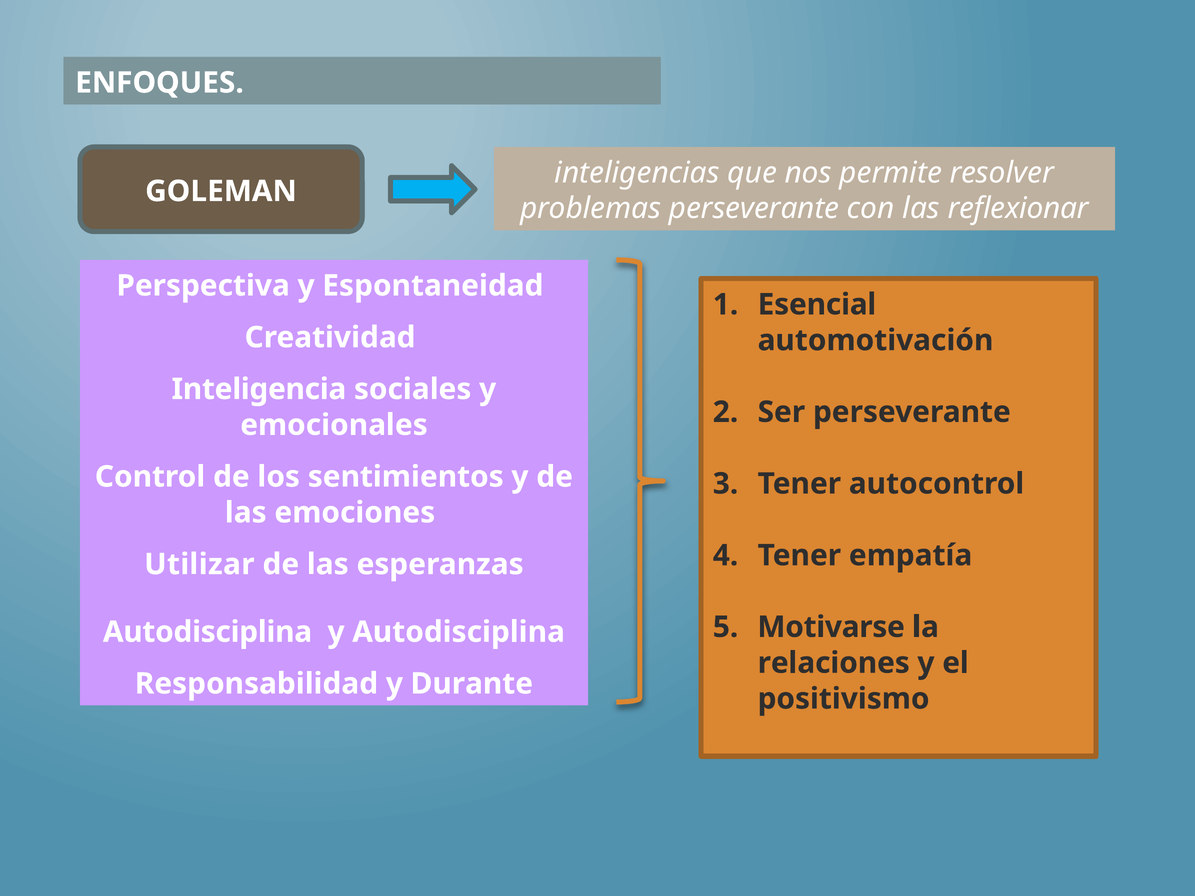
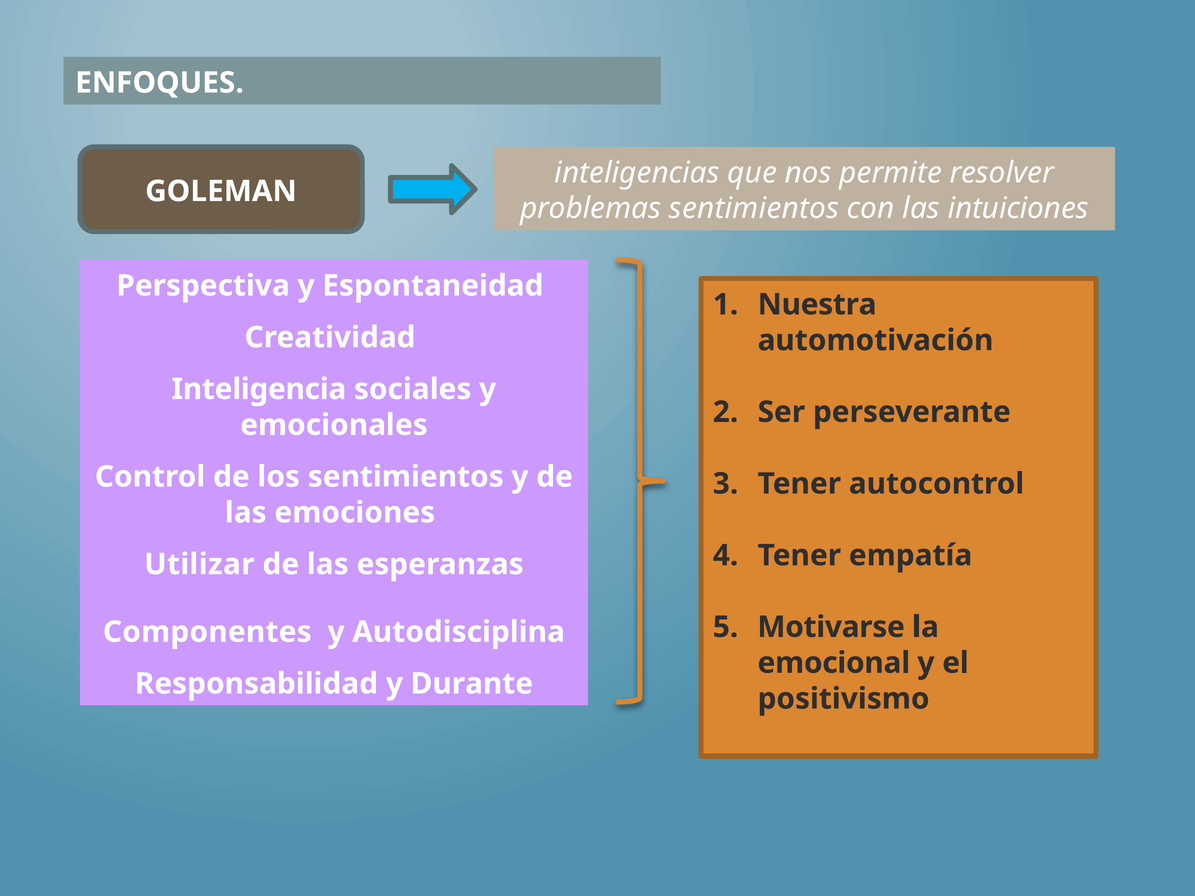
problemas perseverante: perseverante -> sentimientos
reflexionar: reflexionar -> intuiciones
Esencial: Esencial -> Nuestra
Autodisciplina at (208, 632): Autodisciplina -> Componentes
relaciones: relaciones -> emocional
